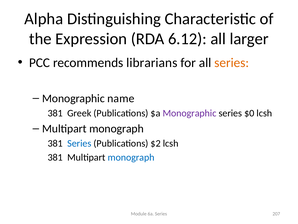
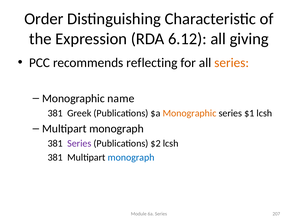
Alpha: Alpha -> Order
larger: larger -> giving
librarians: librarians -> reflecting
Monographic at (190, 113) colour: purple -> orange
$0: $0 -> $1
Series at (79, 143) colour: blue -> purple
